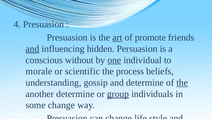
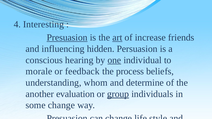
4 Presuasion: Presuasion -> Interesting
Presuasion at (67, 38) underline: none -> present
promote: promote -> increase
and at (32, 49) underline: present -> none
without: without -> hearing
scientific: scientific -> feedback
gossip: gossip -> whom
the at (182, 83) underline: present -> none
another determine: determine -> evaluation
